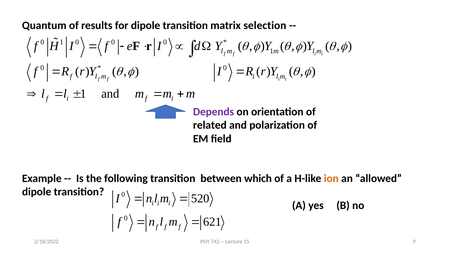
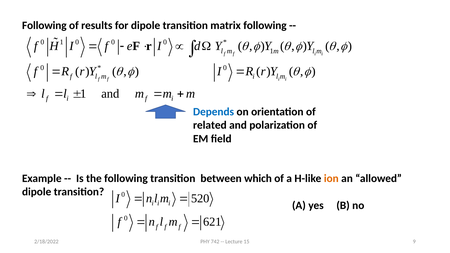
Quantum at (44, 26): Quantum -> Following
matrix selection: selection -> following
Depends colour: purple -> blue
